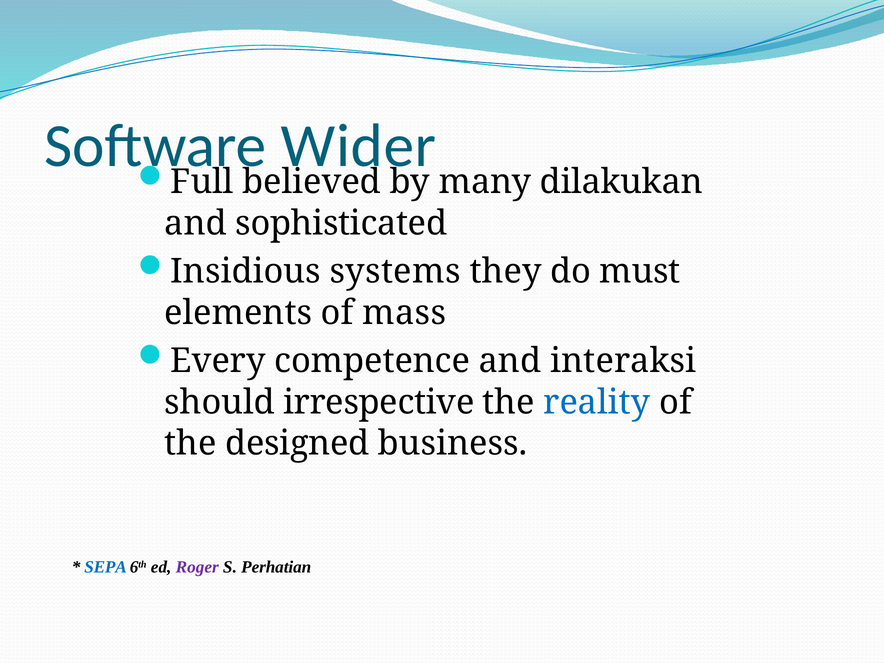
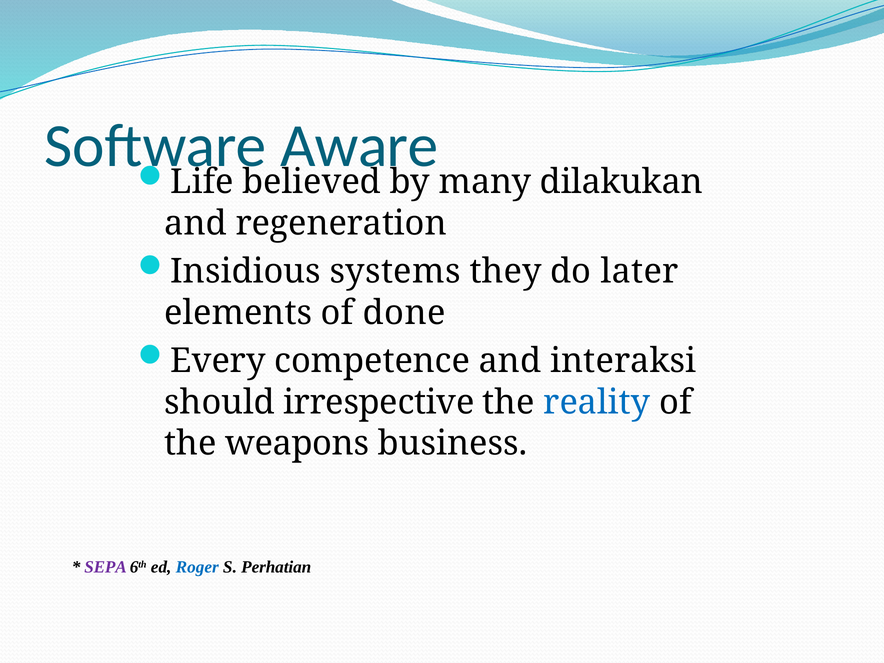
Wider: Wider -> Aware
Full: Full -> Life
sophisticated: sophisticated -> regeneration
must: must -> later
mass: mass -> done
designed: designed -> weapons
SEPA colour: blue -> purple
Roger colour: purple -> blue
